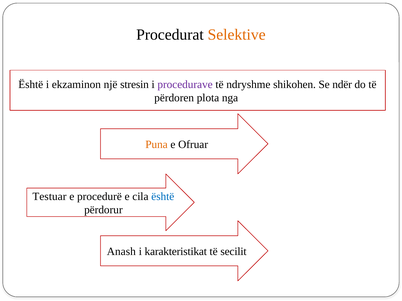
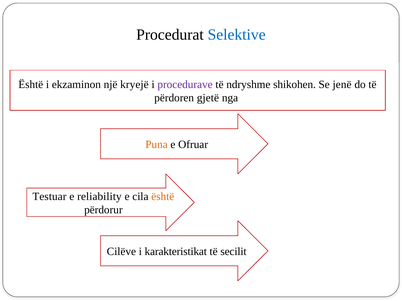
Selektive colour: orange -> blue
stresin: stresin -> kryejë
ndër: ndër -> jenë
plota: plota -> gjetë
procedurë: procedurë -> reliability
është at (163, 197) colour: blue -> orange
Anash: Anash -> Cilëve
